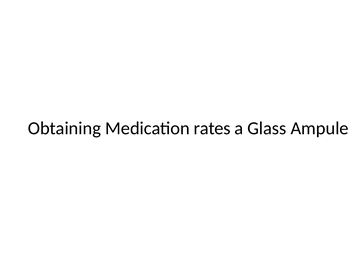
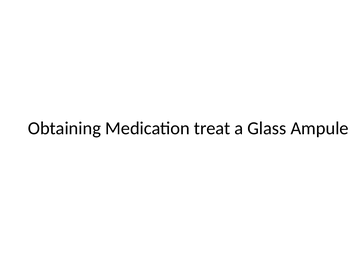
rates: rates -> treat
